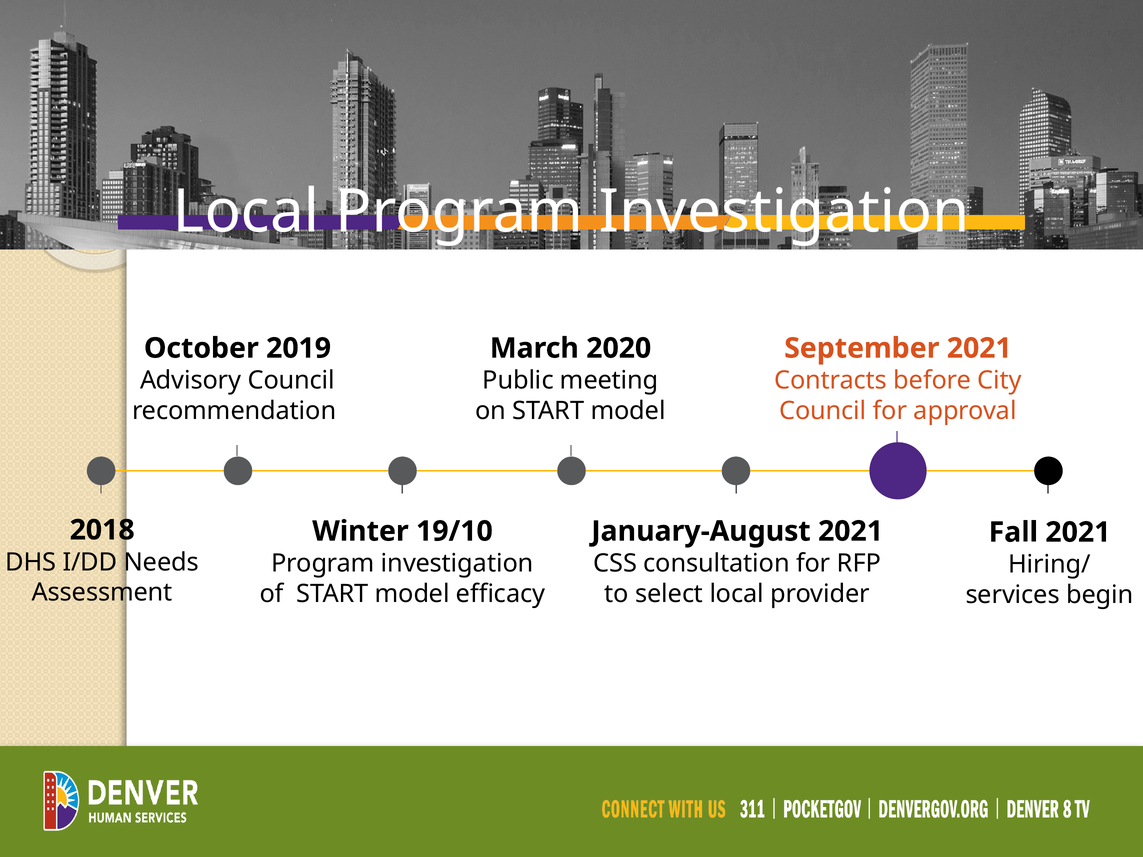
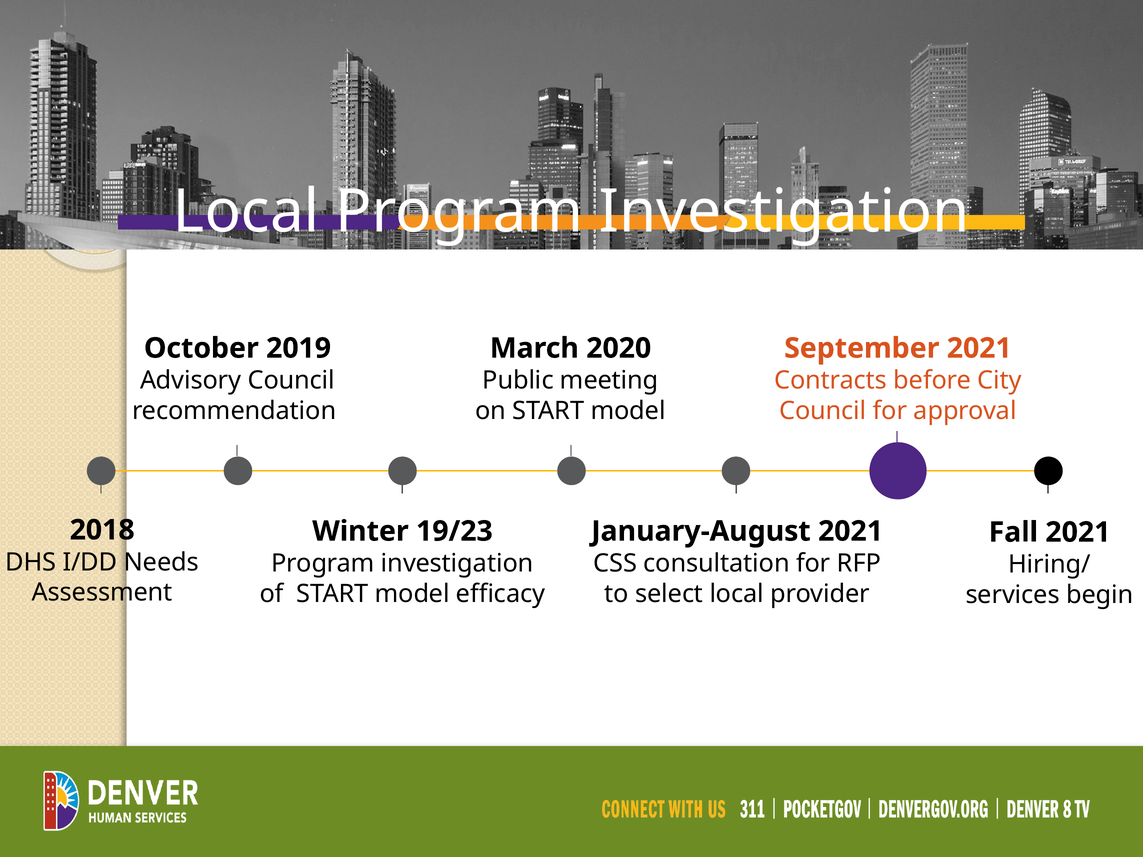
19/10: 19/10 -> 19/23
